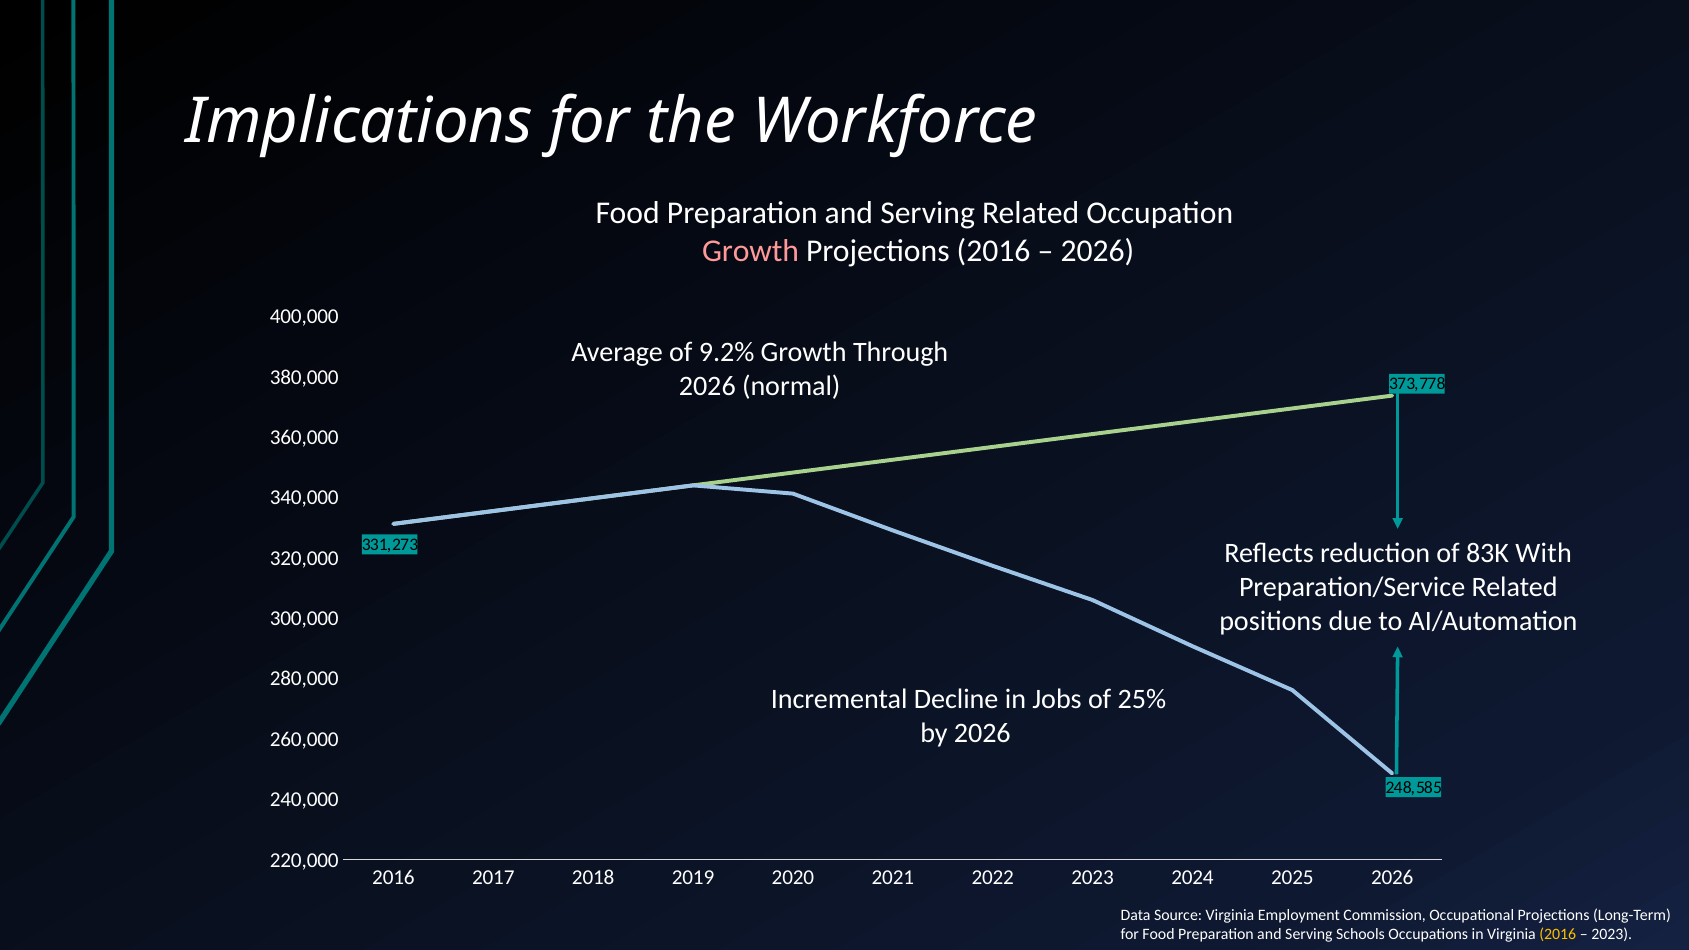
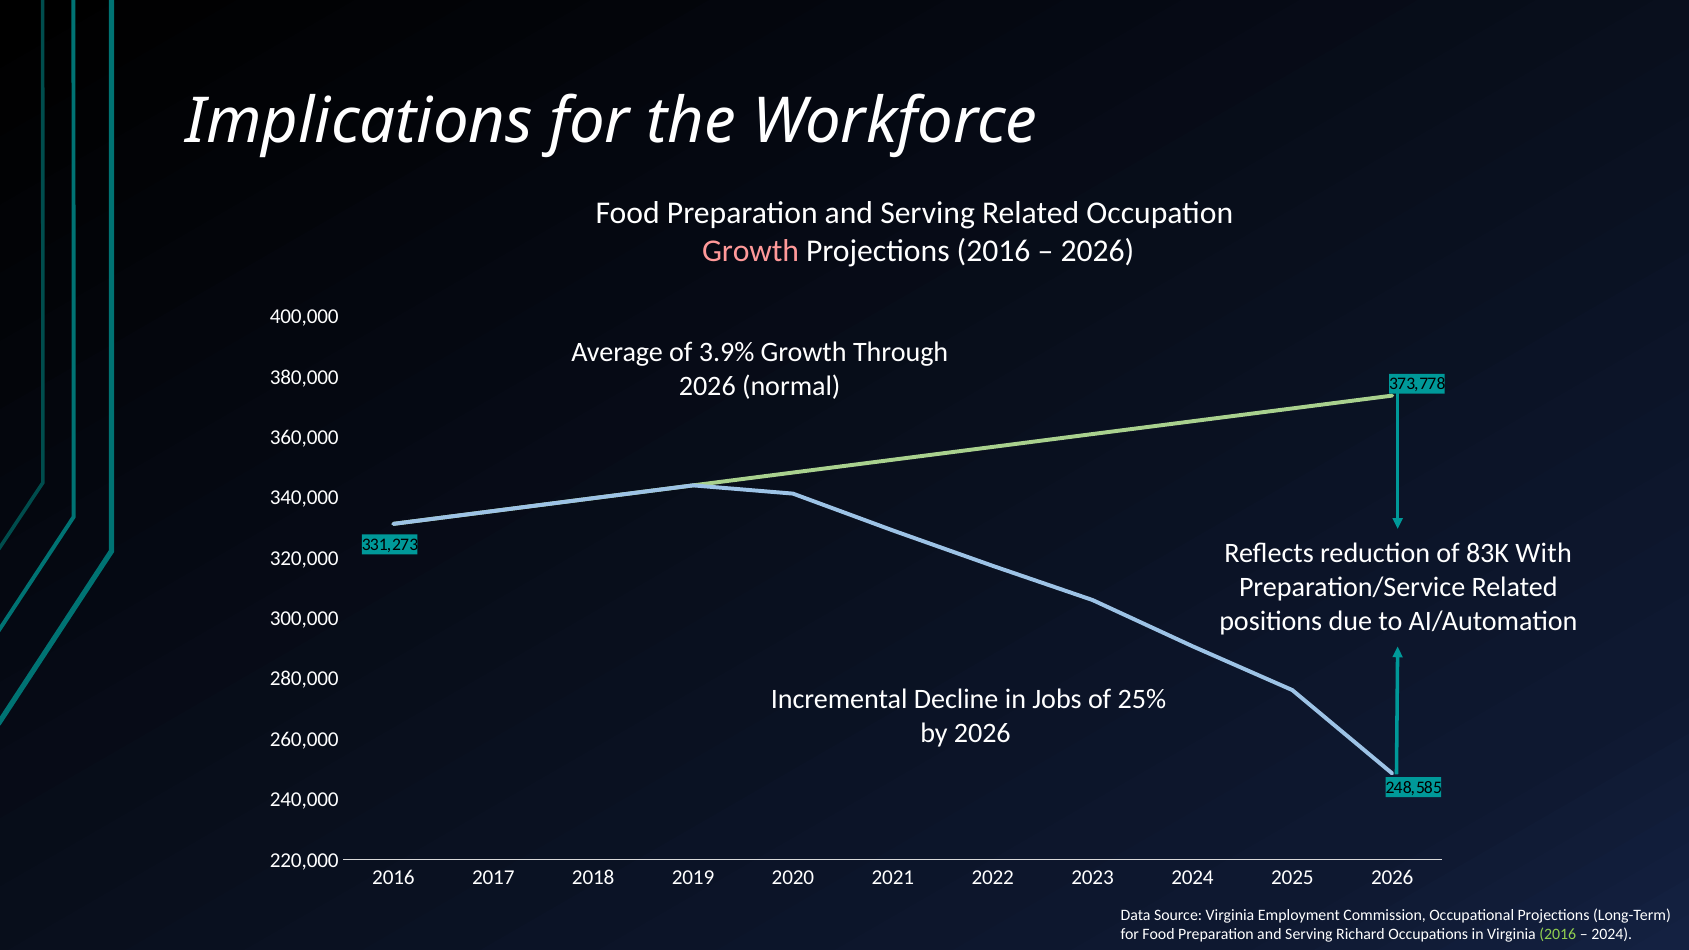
9.2%: 9.2% -> 3.9%
Schools: Schools -> Richard
2016 at (1558, 934) colour: yellow -> light green
2023 at (1612, 934): 2023 -> 2024
